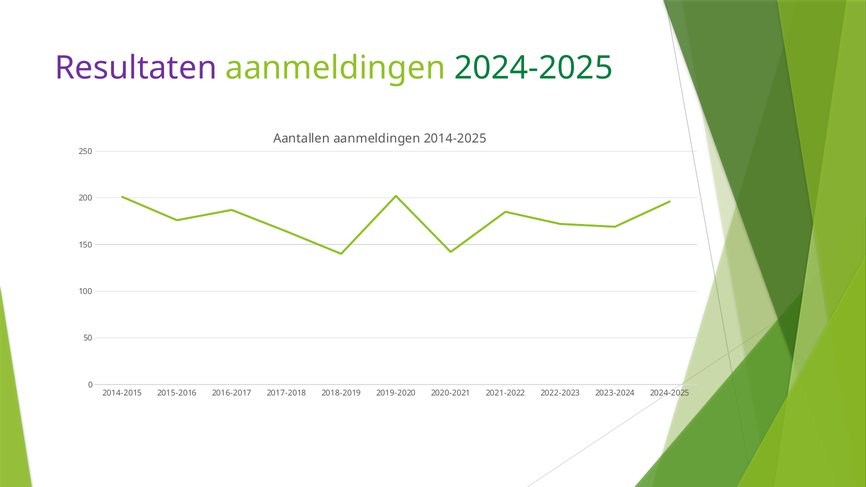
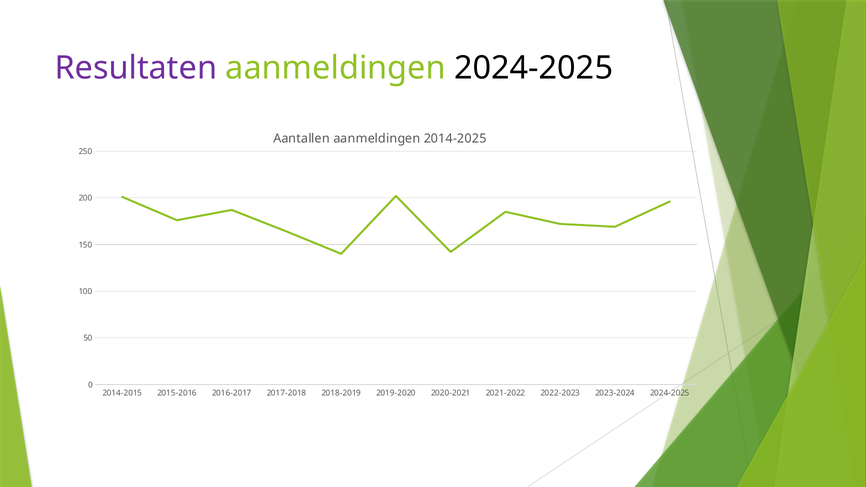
2024-2025 at (534, 68) colour: green -> black
